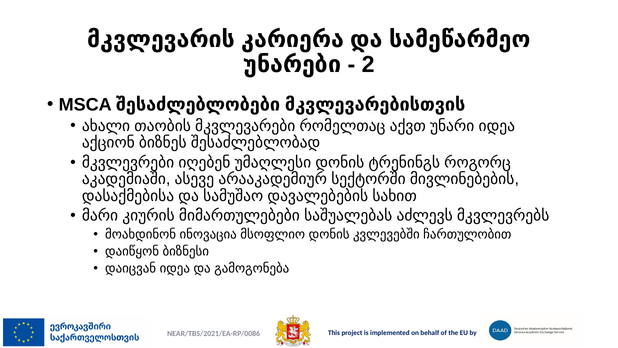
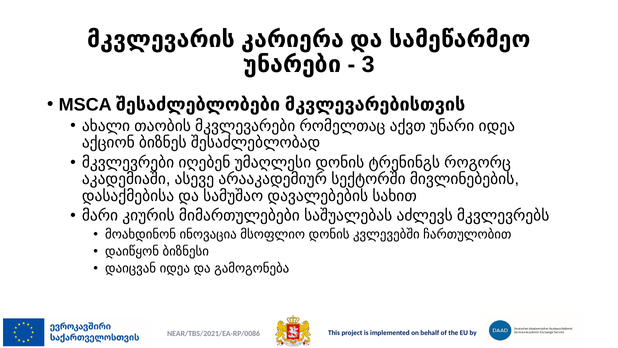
2: 2 -> 3
